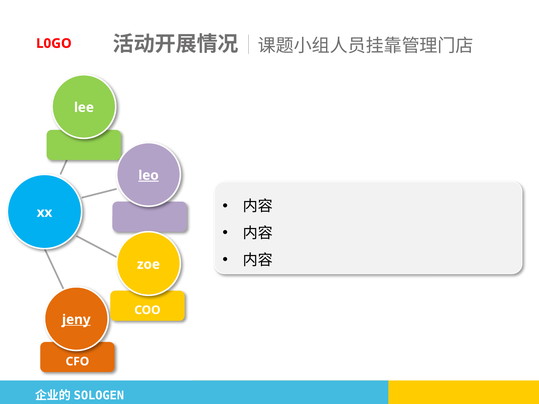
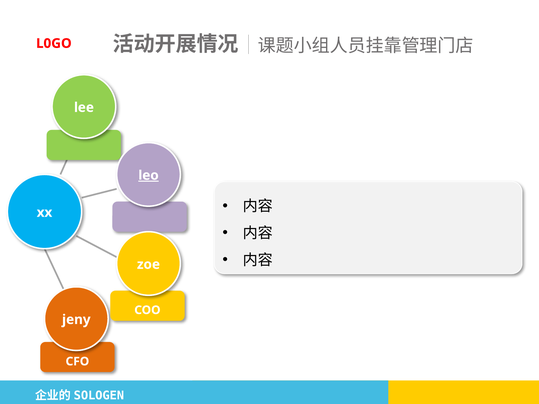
jeny underline: present -> none
